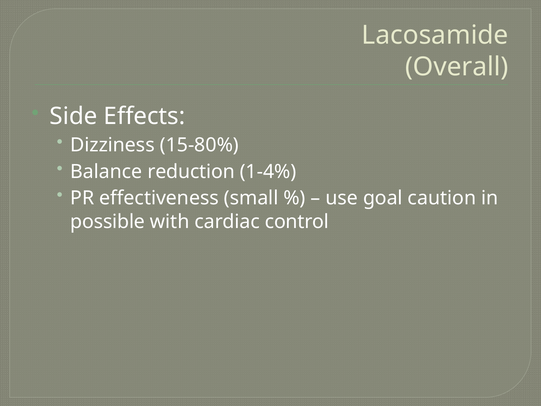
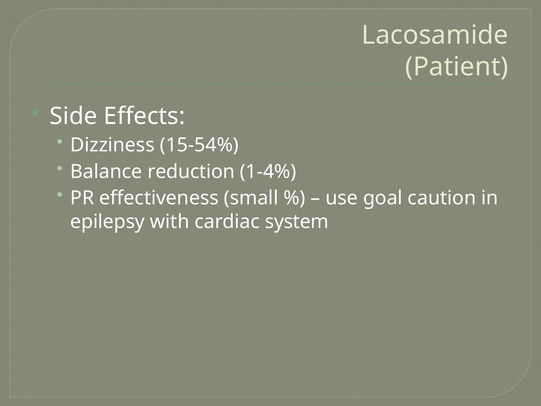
Overall: Overall -> Patient
15-80%: 15-80% -> 15-54%
possible: possible -> epilepsy
control: control -> system
